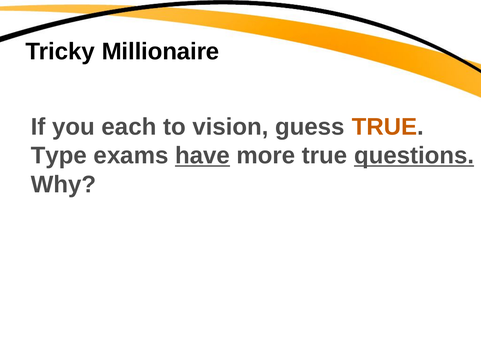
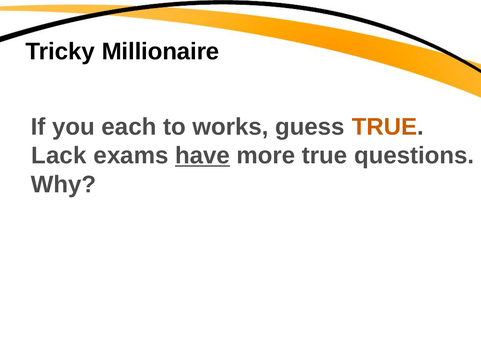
vision: vision -> works
Type: Type -> Lack
questions underline: present -> none
